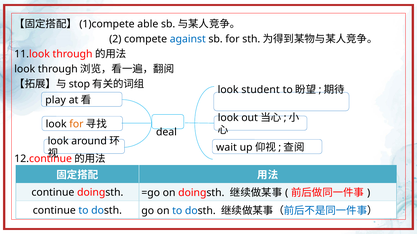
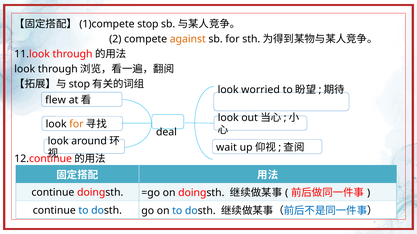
able at (148, 24): able -> stop
against colour: blue -> orange
student: student -> worried
play: play -> flew
